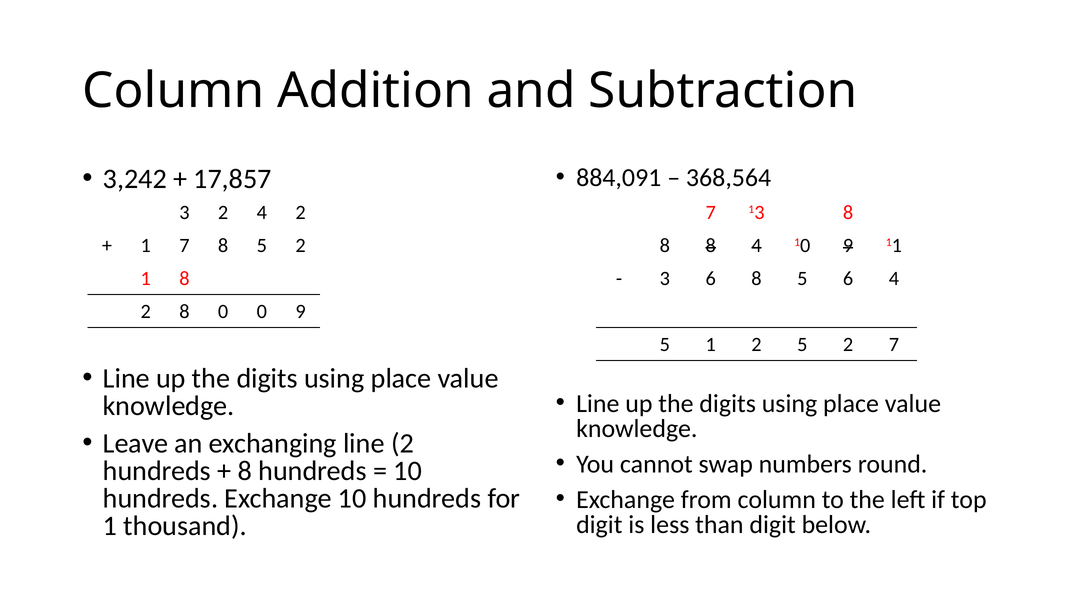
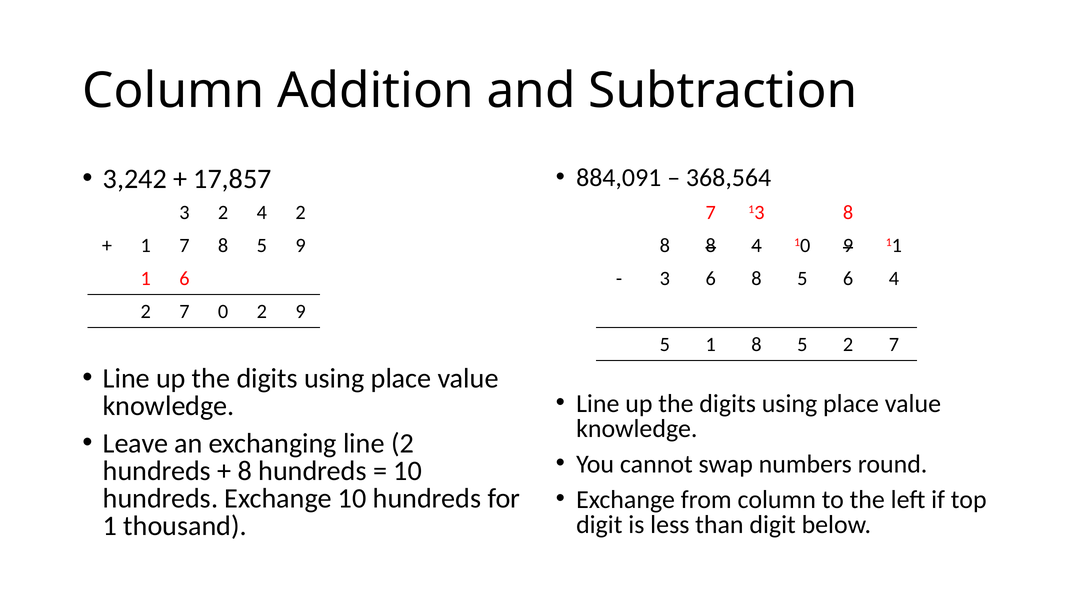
8 5 2: 2 -> 9
1 8: 8 -> 6
8 at (184, 311): 8 -> 7
0 0: 0 -> 2
1 2: 2 -> 8
